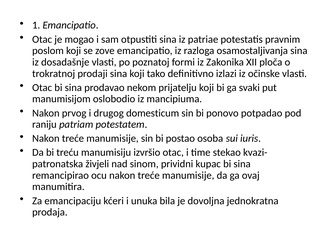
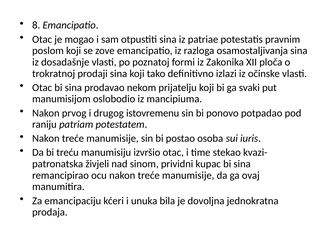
1: 1 -> 8
domesticum: domesticum -> istovremenu
